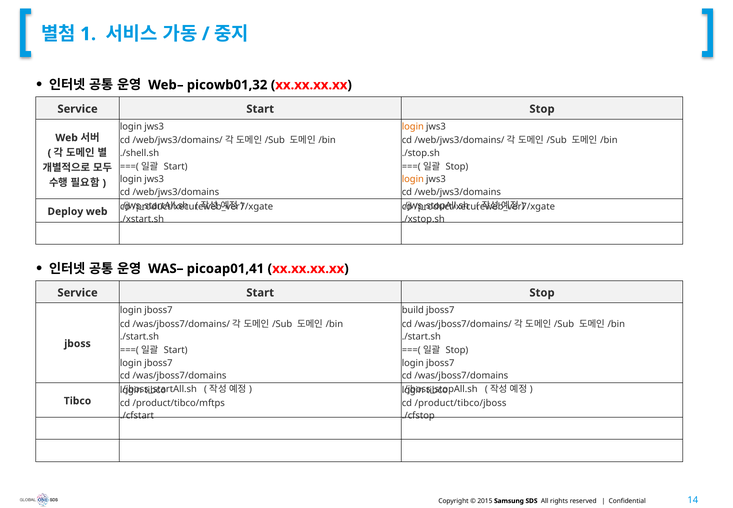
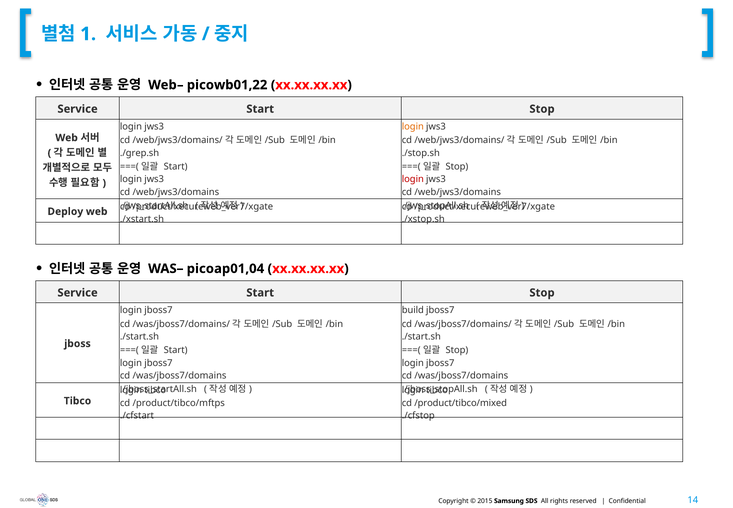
picowb01,32: picowb01,32 -> picowb01,22
./shell.sh: ./shell.sh -> ./grep.sh
login at (413, 179) colour: orange -> red
picoap01,41: picoap01,41 -> picoap01,04
/product/tibco/jboss: /product/tibco/jboss -> /product/tibco/mixed
